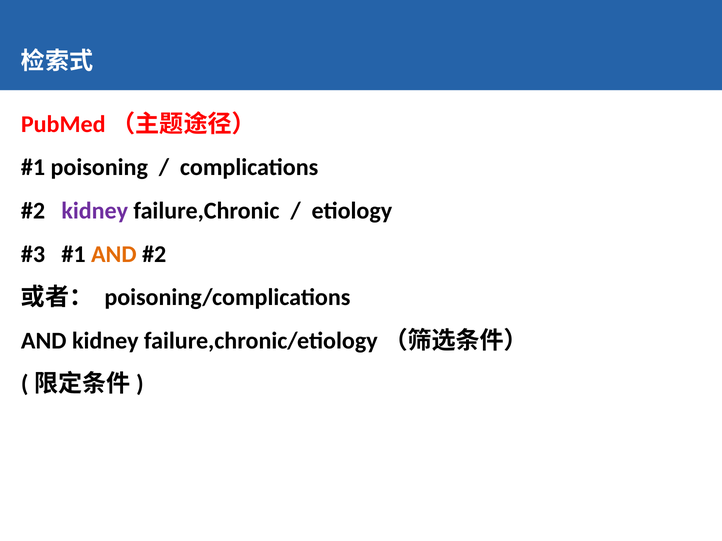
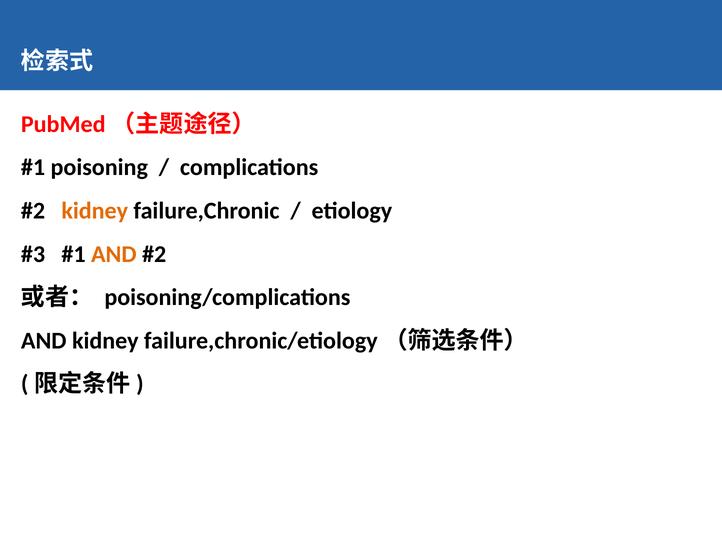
kidney at (95, 211) colour: purple -> orange
